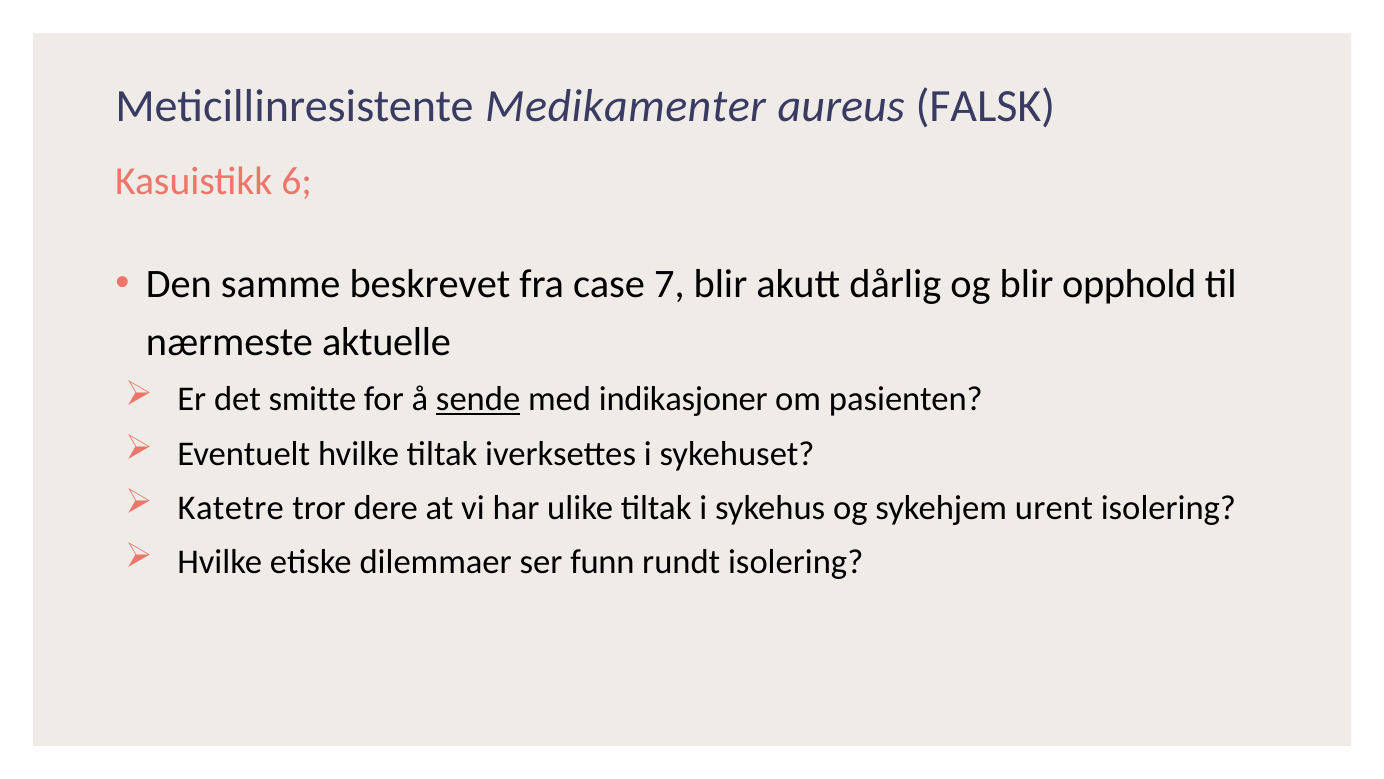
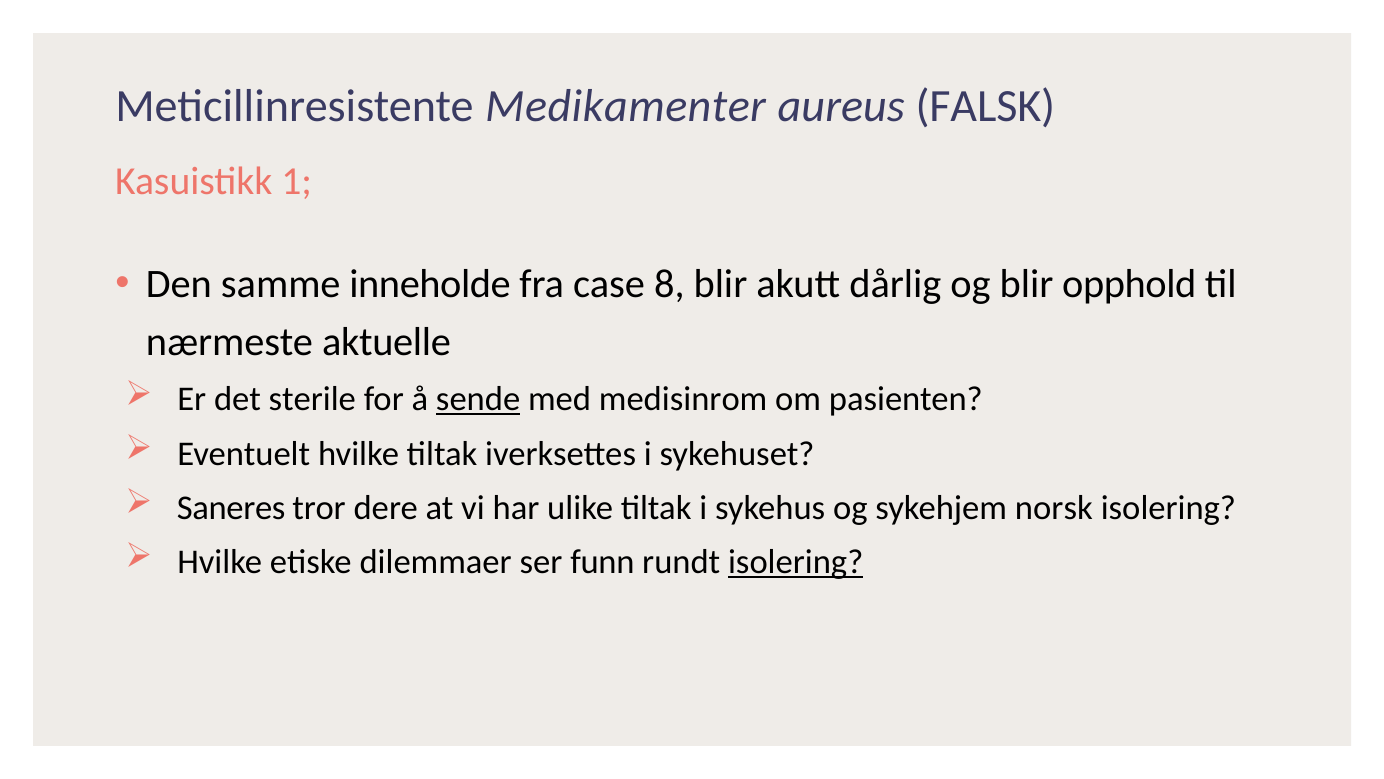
6: 6 -> 1
beskrevet: beskrevet -> inneholde
7: 7 -> 8
smitte: smitte -> sterile
indikasjoner: indikasjoner -> medisinrom
Katetre: Katetre -> Saneres
urent: urent -> norsk
isolering at (796, 562) underline: none -> present
